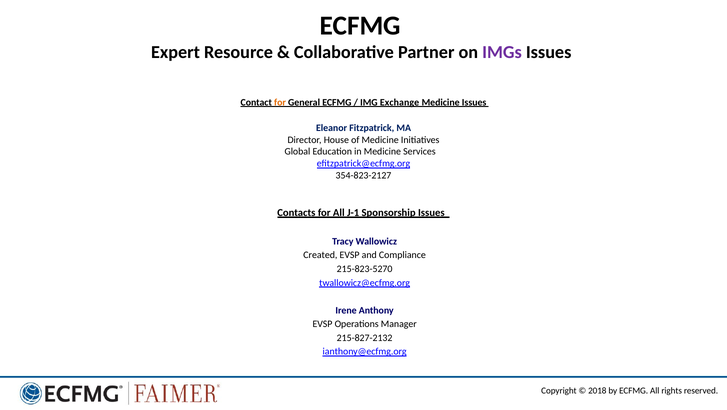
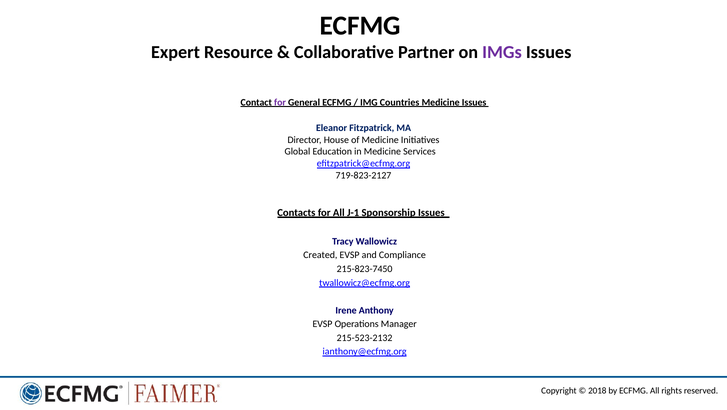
for at (280, 102) colour: orange -> purple
Exchange: Exchange -> Countries
354-823-2127: 354-823-2127 -> 719-823-2127
215-823-5270: 215-823-5270 -> 215-823-7450
215-827-2132: 215-827-2132 -> 215-523-2132
